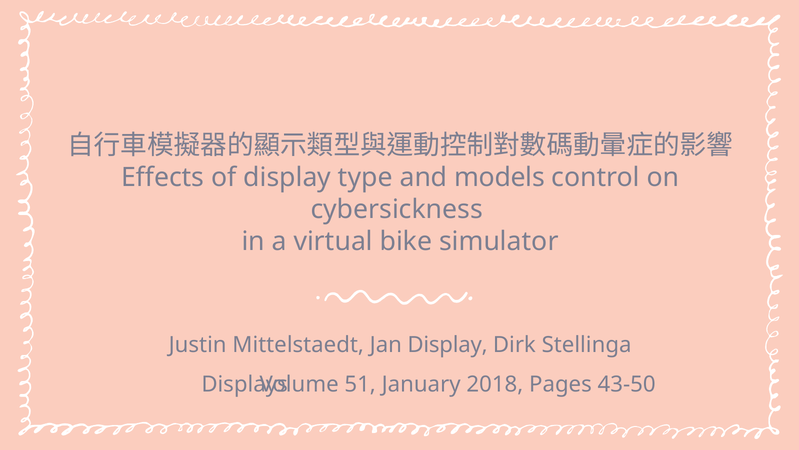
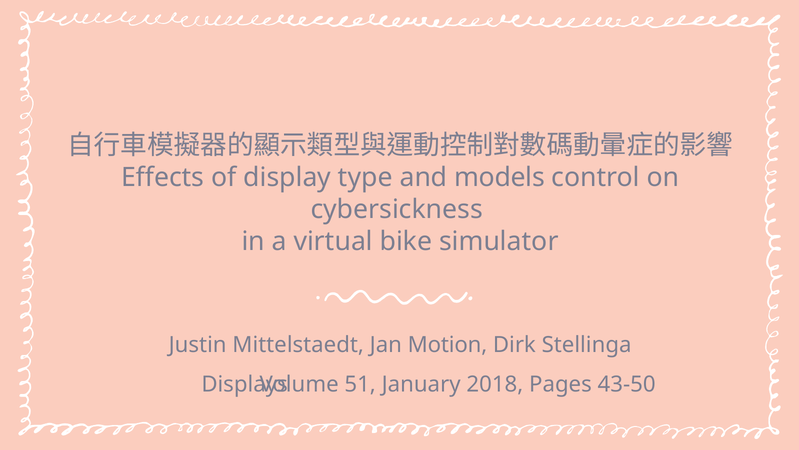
Jan Display: Display -> Motion
